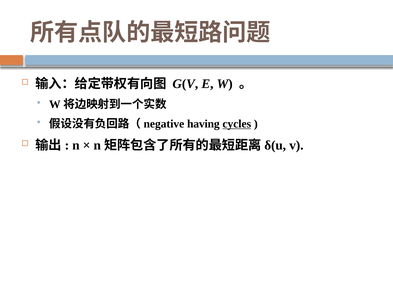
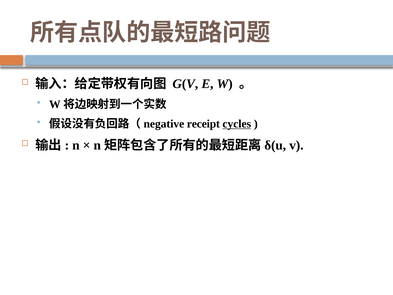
having: having -> receipt
